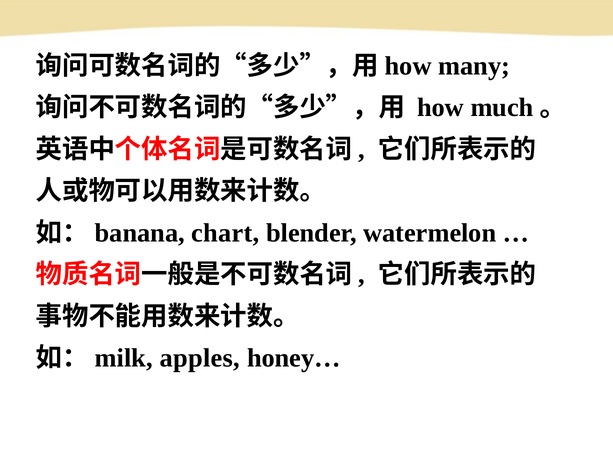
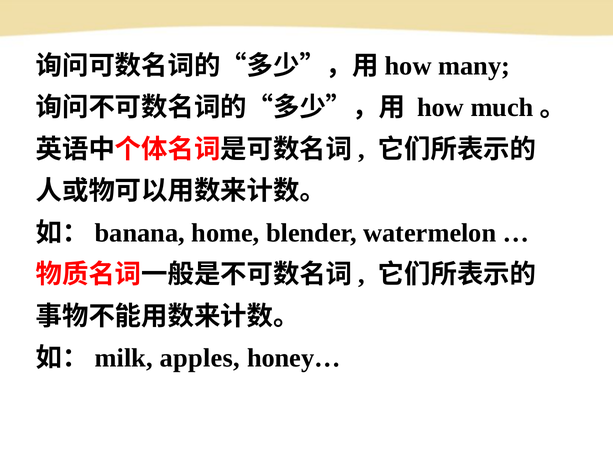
chart: chart -> home
